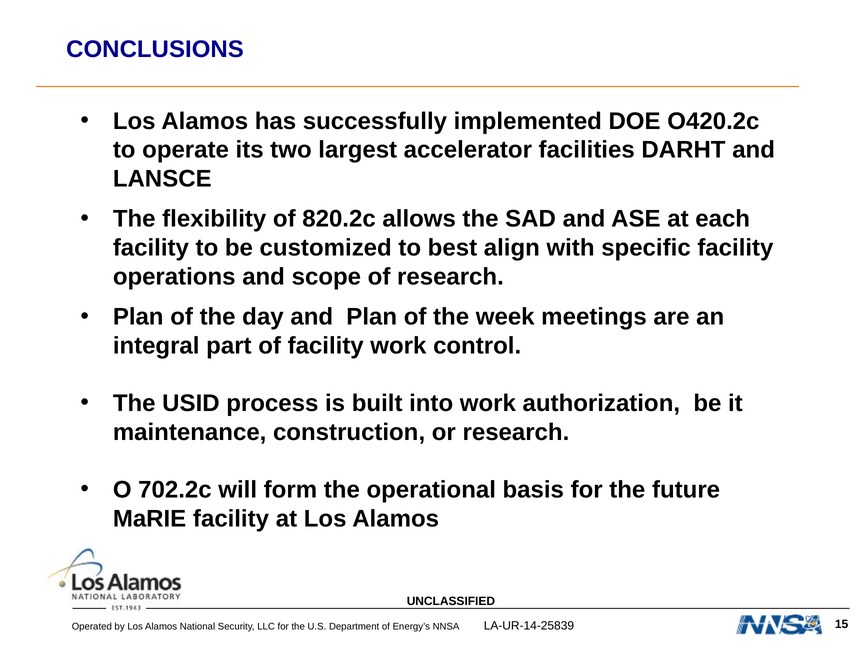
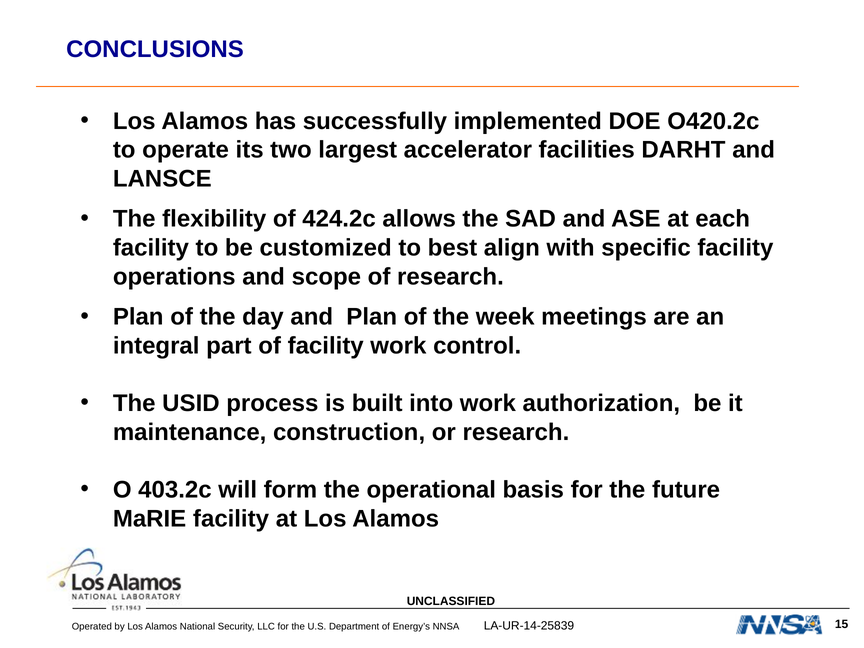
820.2c: 820.2c -> 424.2c
702.2c: 702.2c -> 403.2c
